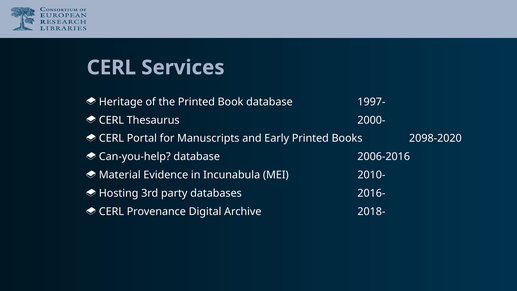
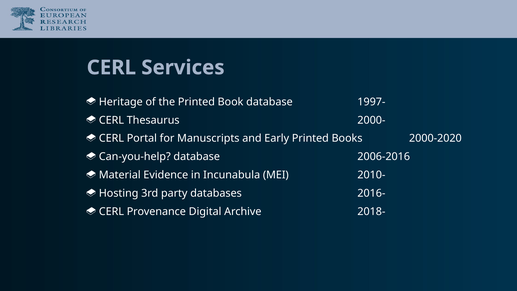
2098-2020: 2098-2020 -> 2000-2020
